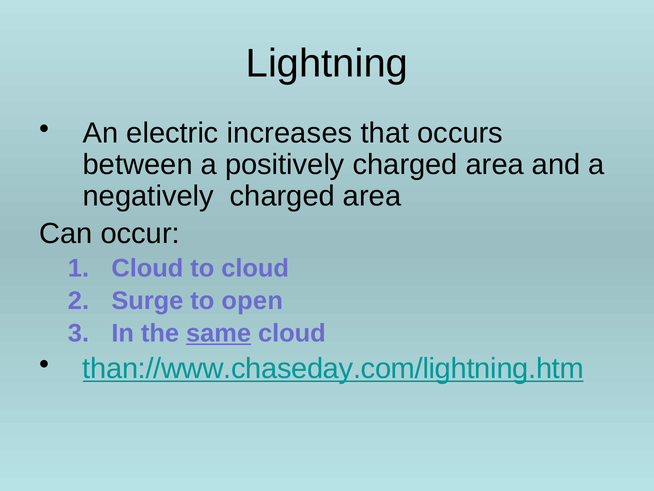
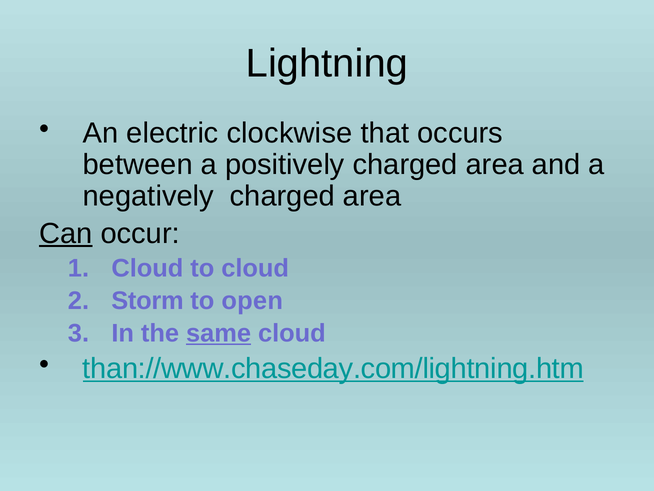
increases: increases -> clockwise
Can underline: none -> present
Surge: Surge -> Storm
